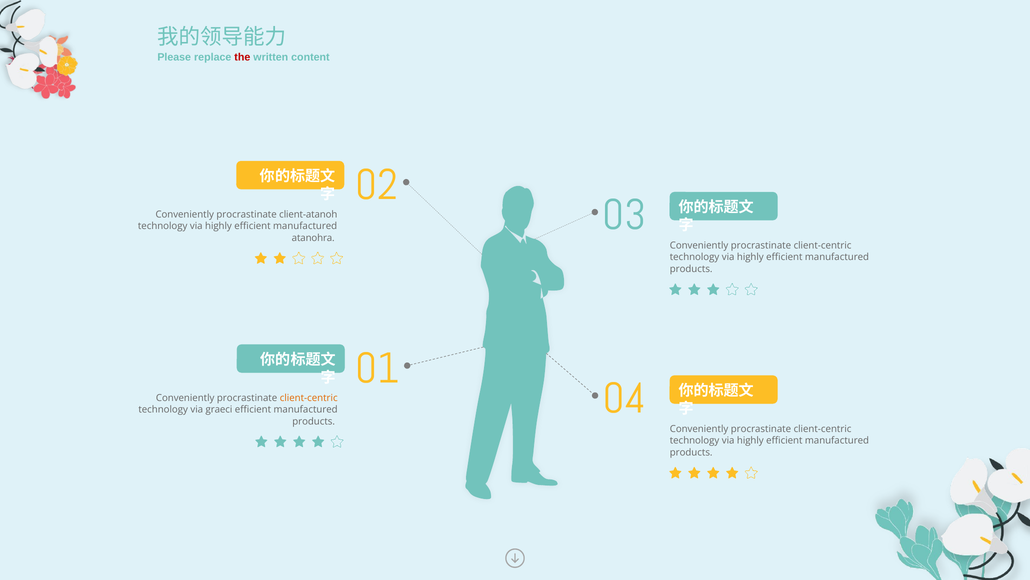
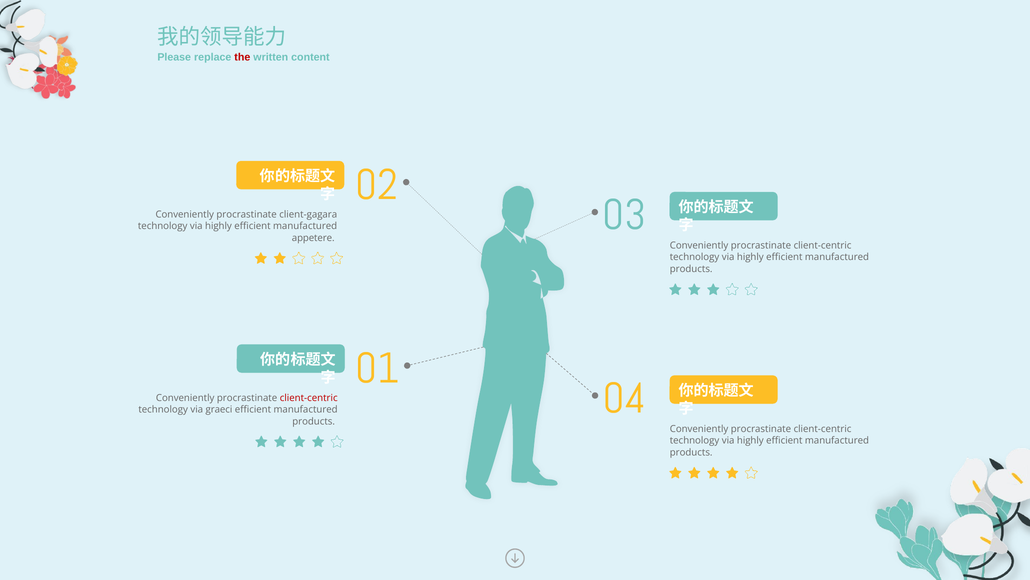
client-atanoh: client-atanoh -> client-gagara
atanohra: atanohra -> appetere
client-centric at (309, 398) colour: orange -> red
